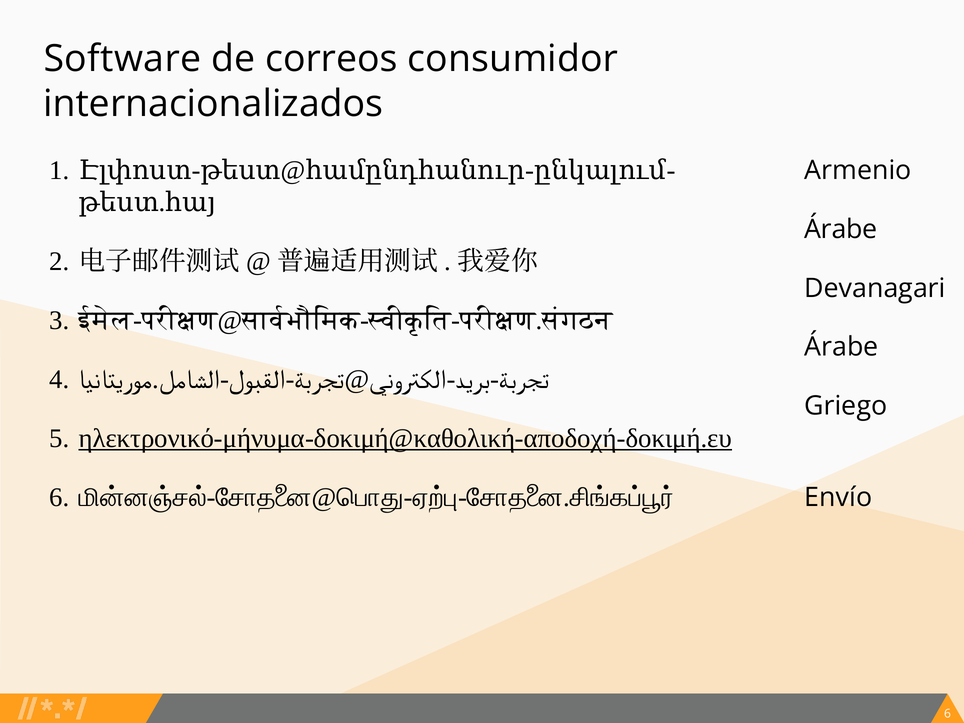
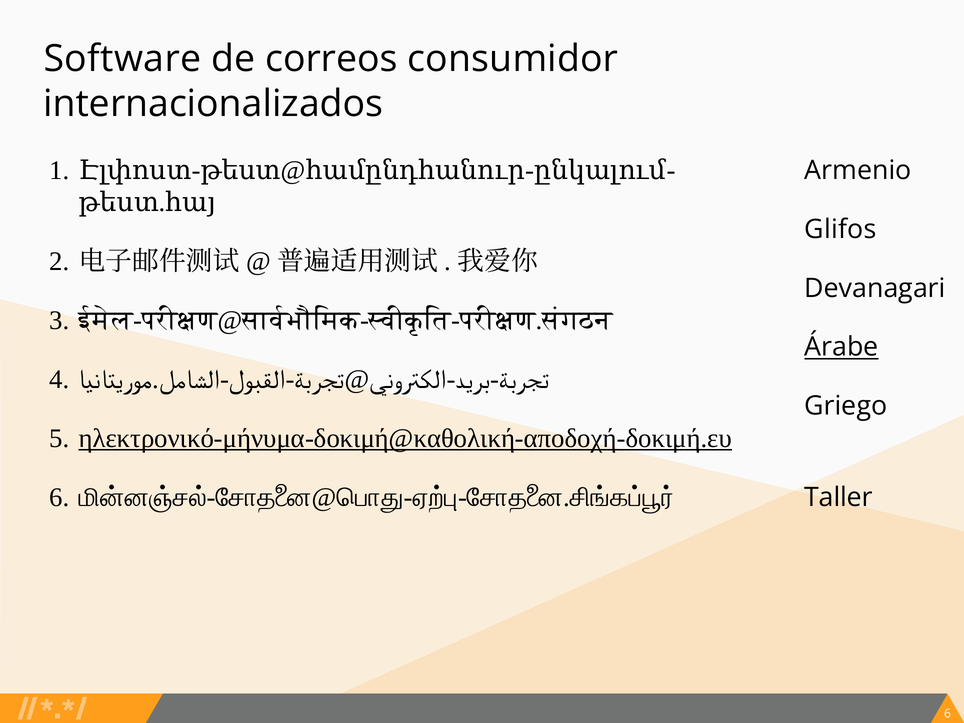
Árabe at (841, 229): Árabe -> Glifos
Árabe at (841, 347) underline: none -> present
Envío: Envío -> Taller
